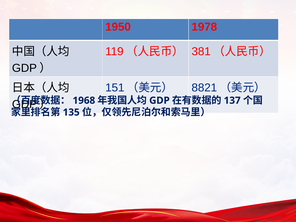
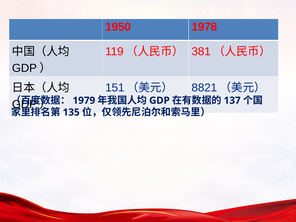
1968: 1968 -> 1979
